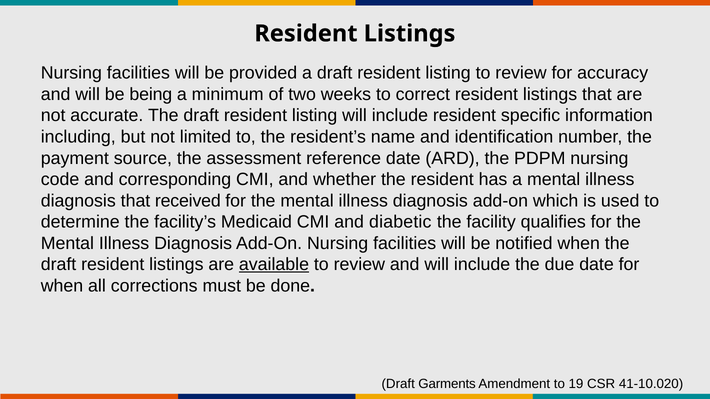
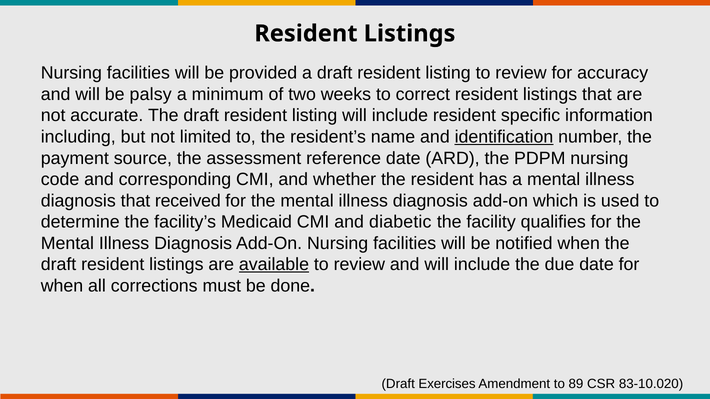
being: being -> palsy
identification underline: none -> present
Garments: Garments -> Exercises
19: 19 -> 89
41-10.020: 41-10.020 -> 83-10.020
